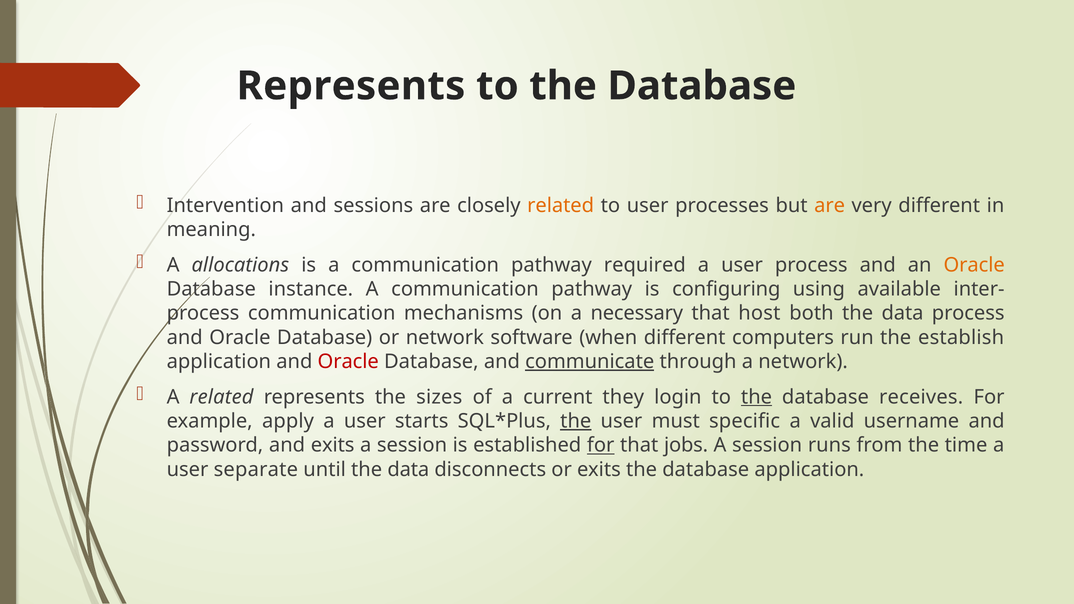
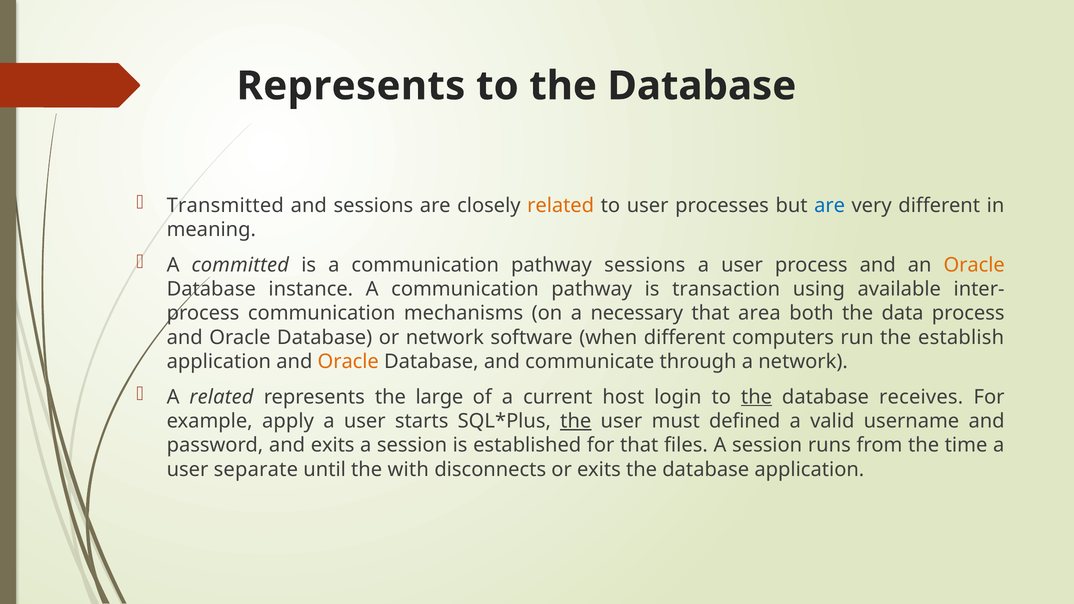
Intervention: Intervention -> Transmitted
are at (830, 205) colour: orange -> blue
allocations: allocations -> committed
pathway required: required -> sessions
configuring: configuring -> transaction
host: host -> area
Oracle at (348, 362) colour: red -> orange
communicate underline: present -> none
sizes: sizes -> large
they: they -> host
specific: specific -> defined
for at (601, 445) underline: present -> none
jobs: jobs -> files
until the data: data -> with
